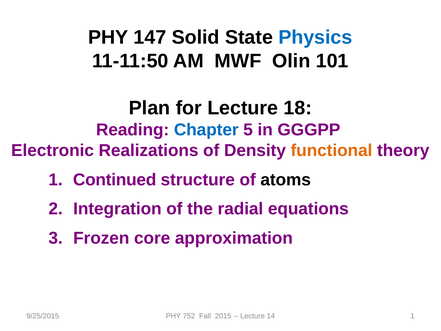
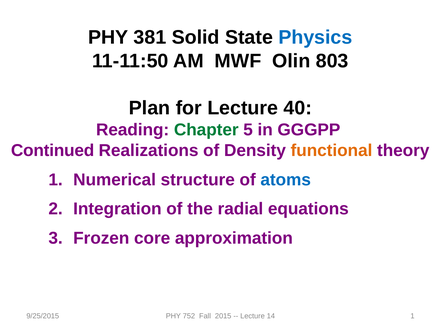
147: 147 -> 381
101: 101 -> 803
18: 18 -> 40
Chapter colour: blue -> green
Electronic: Electronic -> Continued
Continued: Continued -> Numerical
atoms colour: black -> blue
